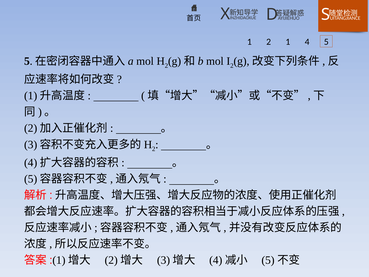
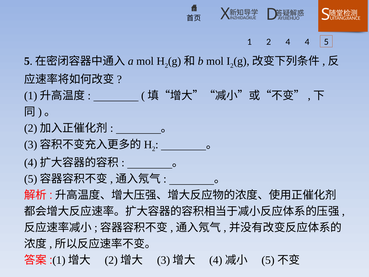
2 1: 1 -> 4
